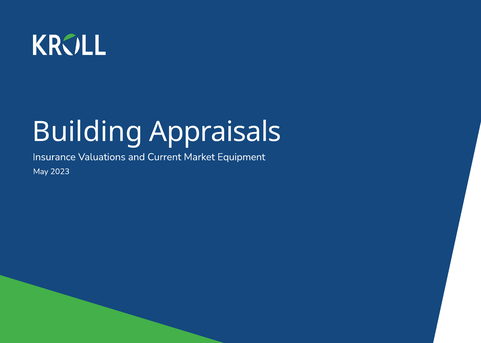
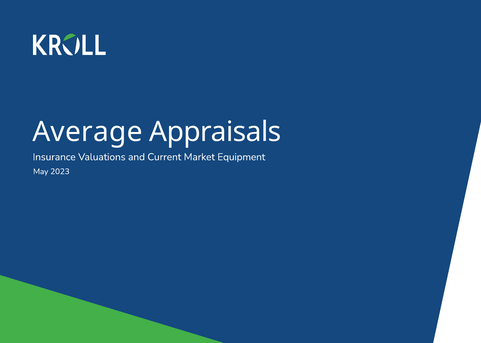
Building: Building -> Average
